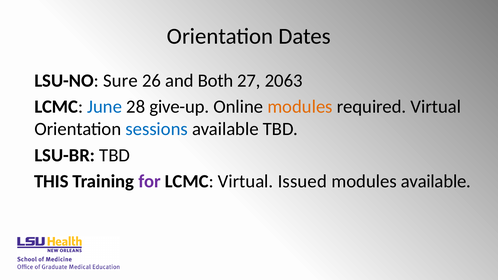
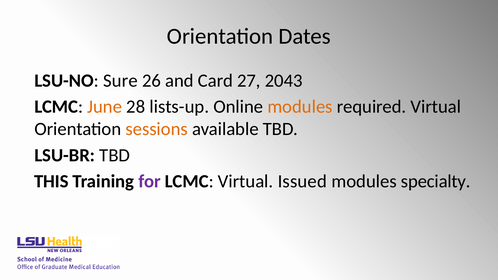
Both: Both -> Card
2063: 2063 -> 2043
June colour: blue -> orange
give-up: give-up -> lists-up
sessions colour: blue -> orange
modules available: available -> specialty
